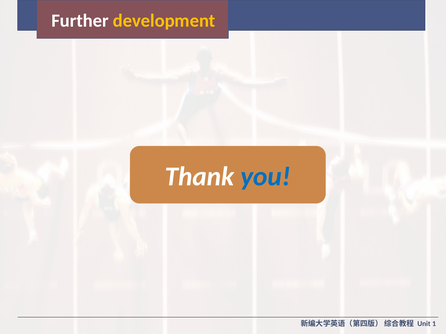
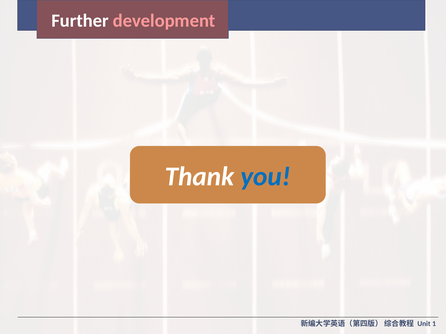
development colour: yellow -> pink
